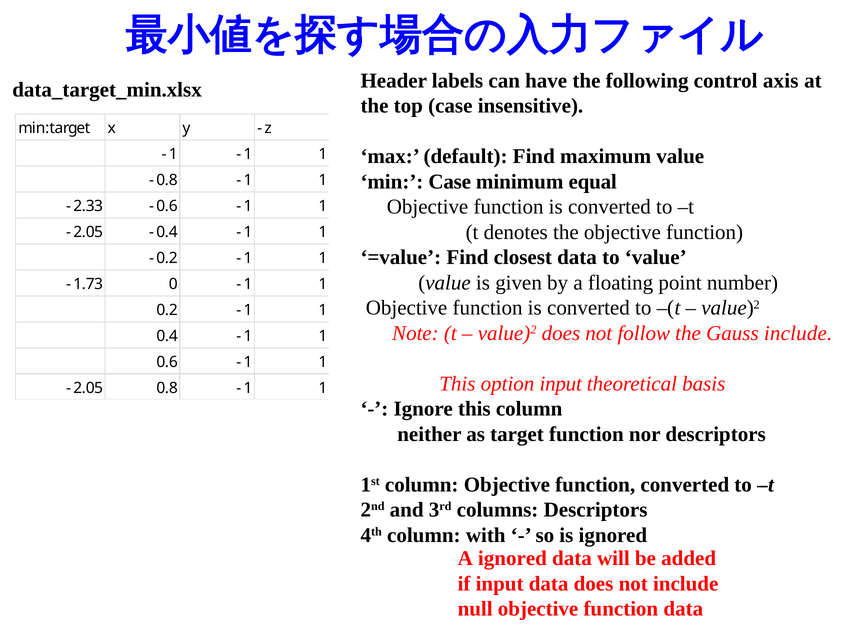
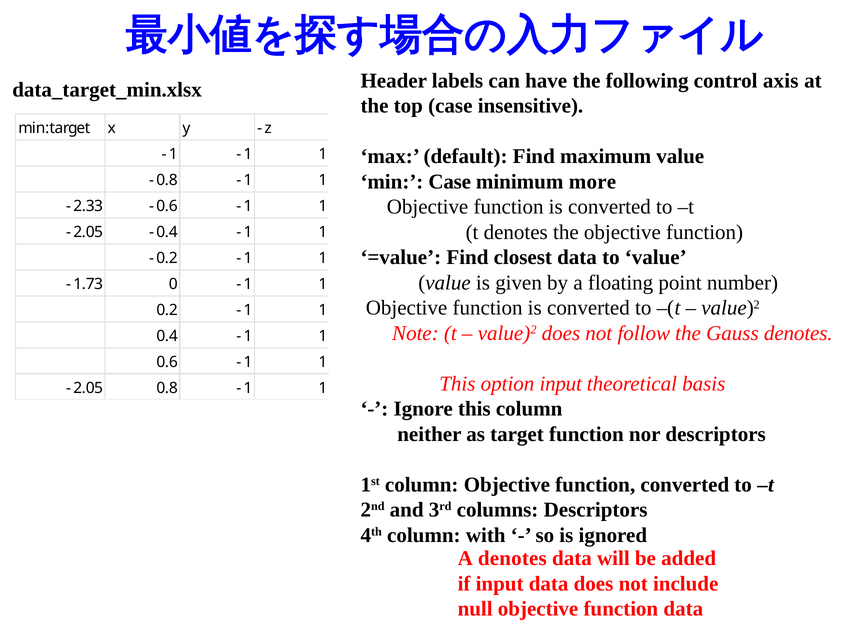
equal: equal -> more
Gauss include: include -> denotes
A ignored: ignored -> denotes
